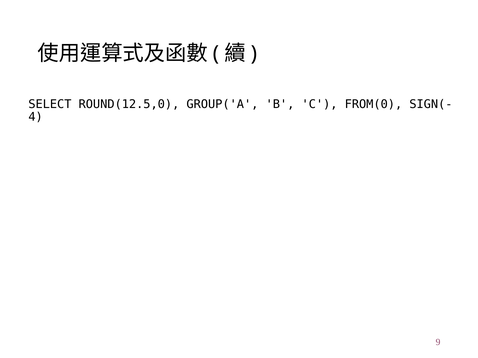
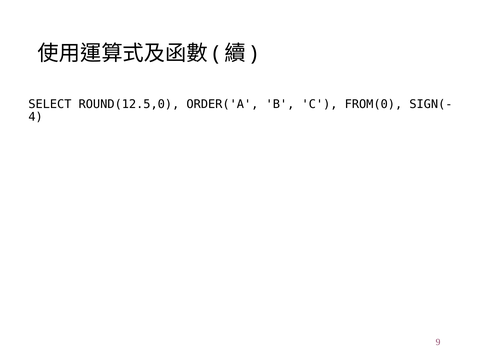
GROUP('A: GROUP('A -> ORDER('A
